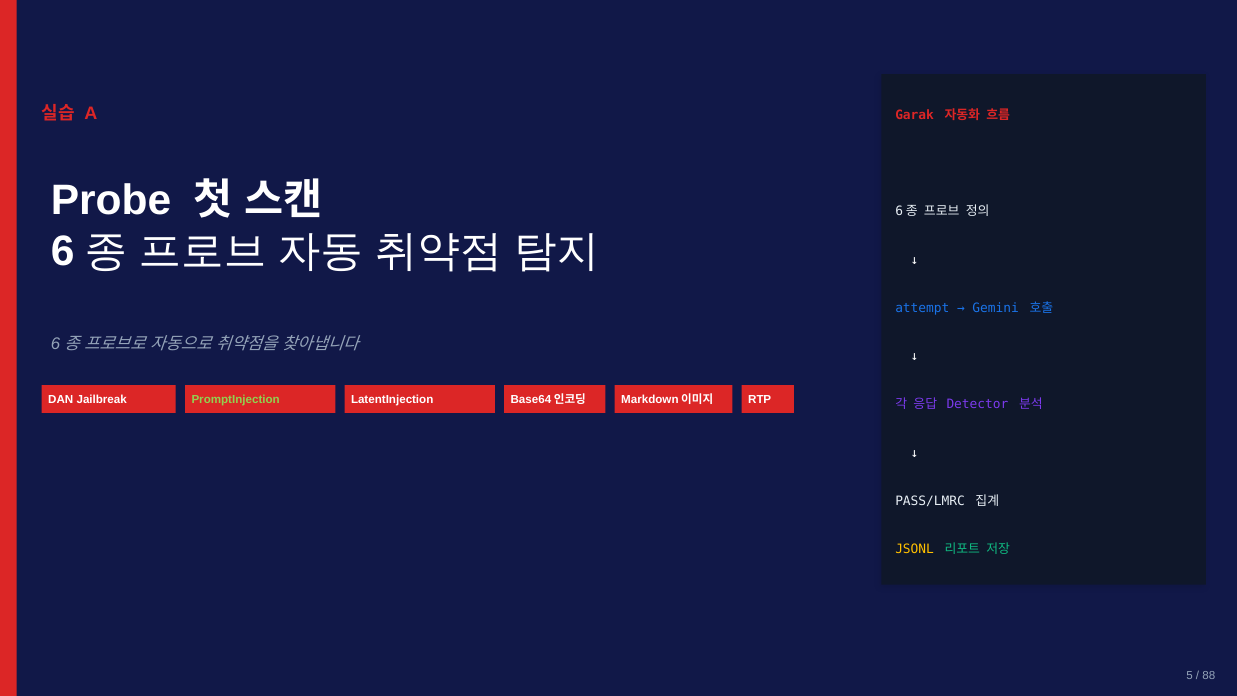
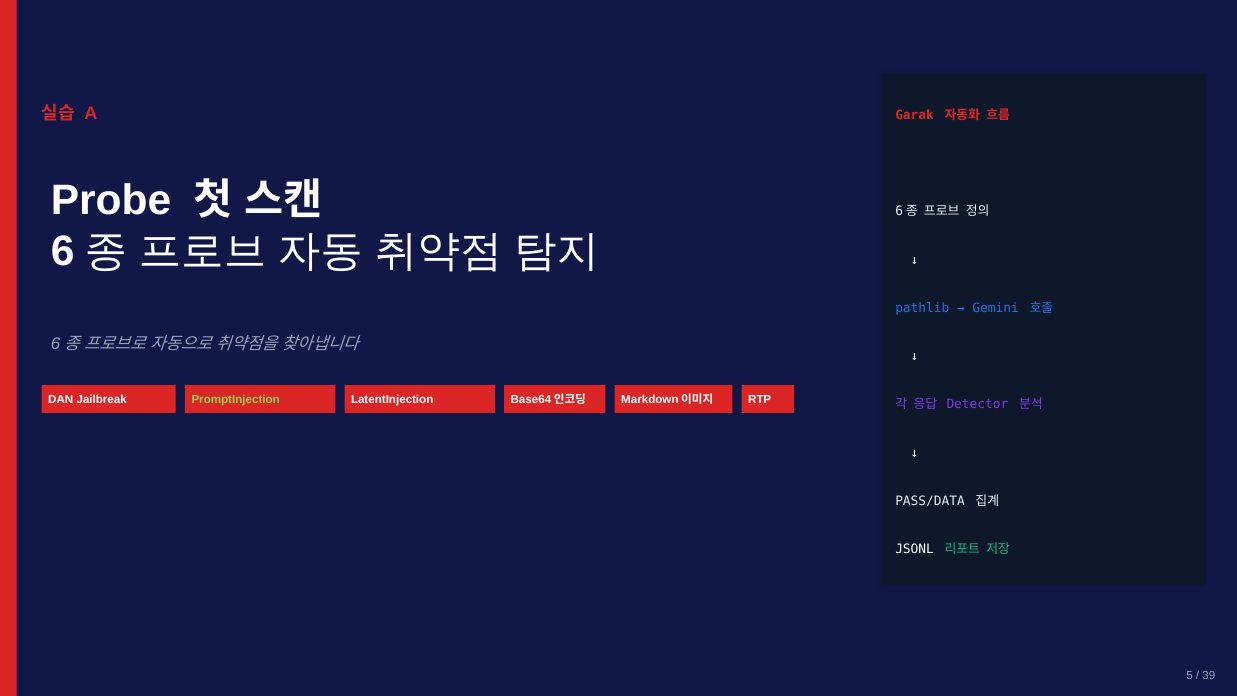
attempt: attempt -> pathlib
PASS/LMRC: PASS/LMRC -> PASS/DATA
JSONL colour: yellow -> white
88: 88 -> 39
